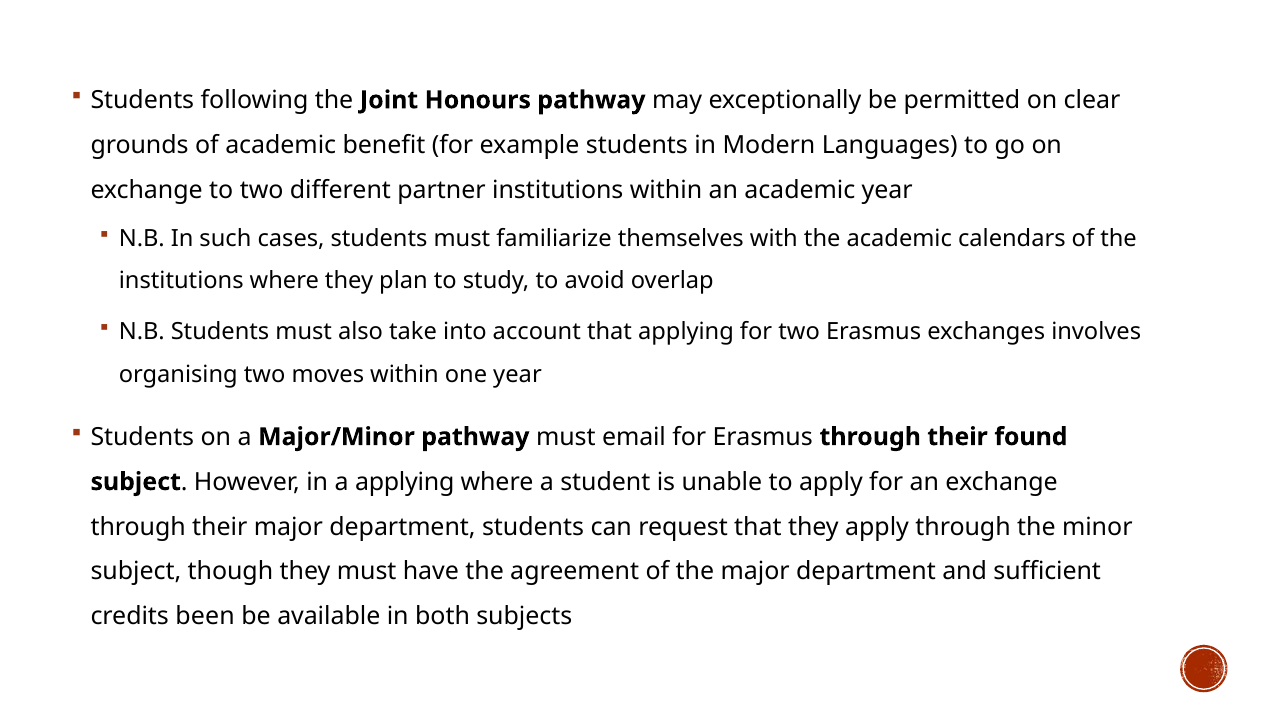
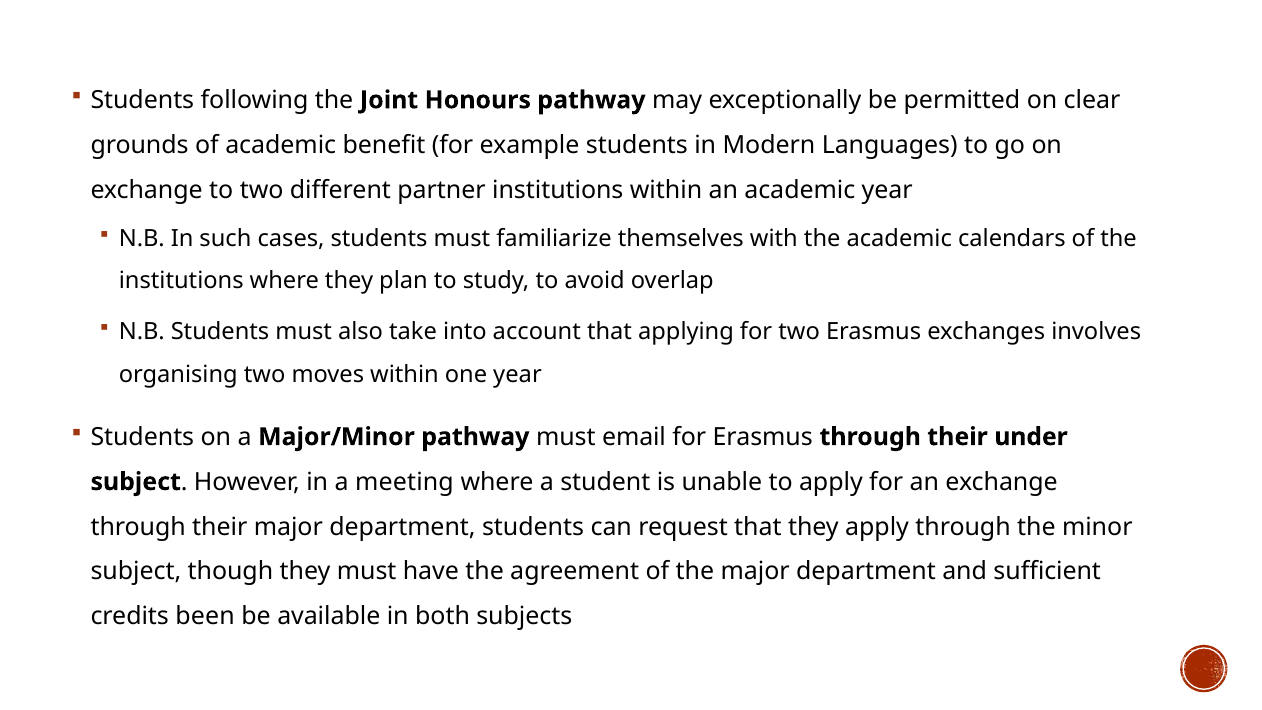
found: found -> under
a applying: applying -> meeting
